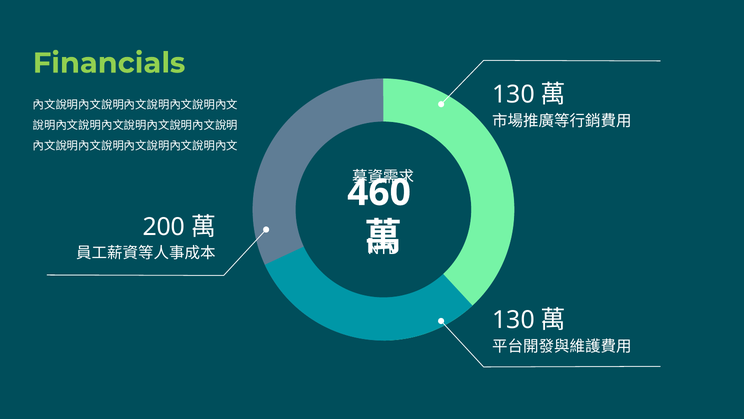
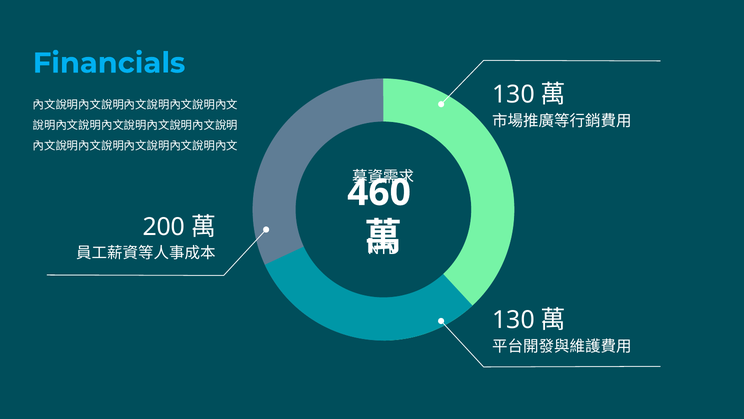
Financials colour: light green -> light blue
